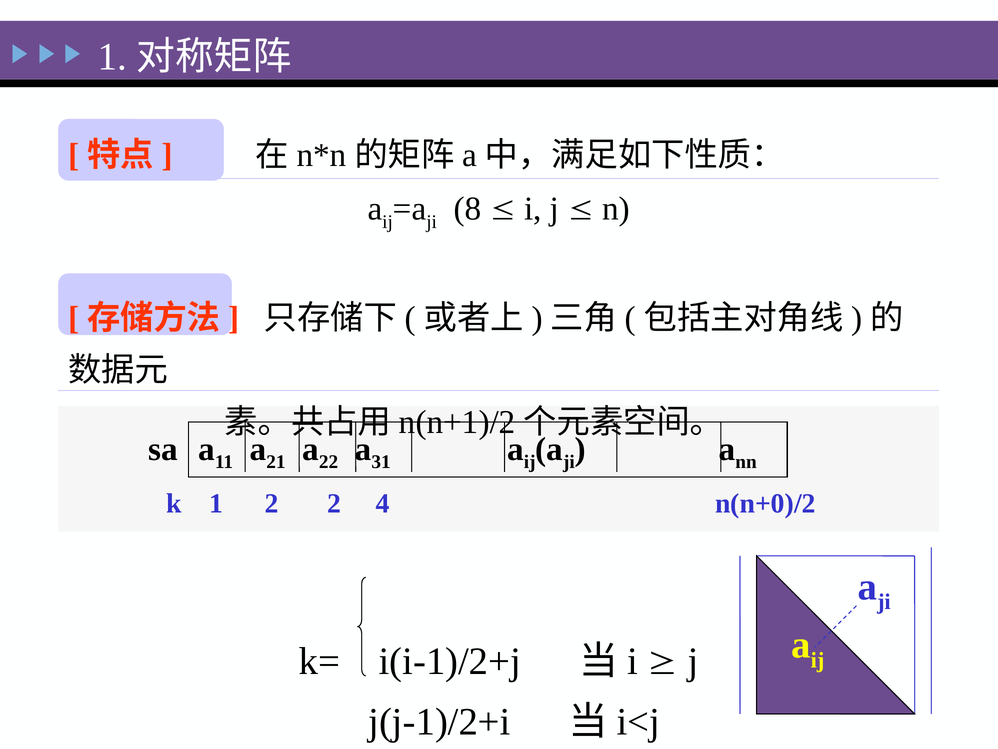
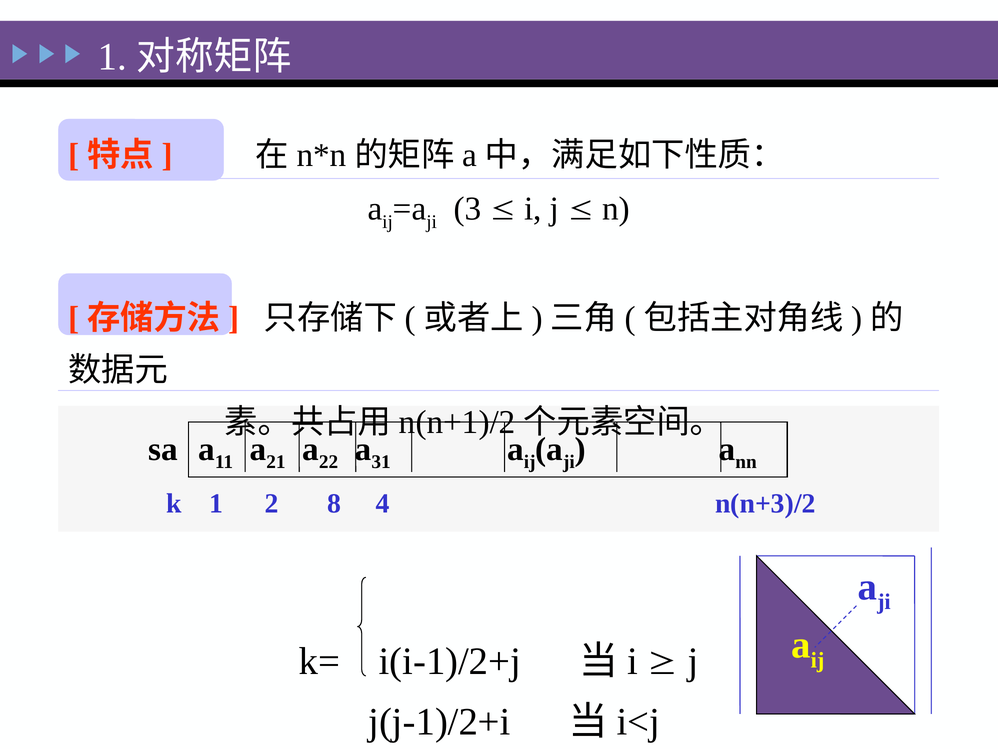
8: 8 -> 3
2 2: 2 -> 8
n(n+0)/2: n(n+0)/2 -> n(n+3)/2
